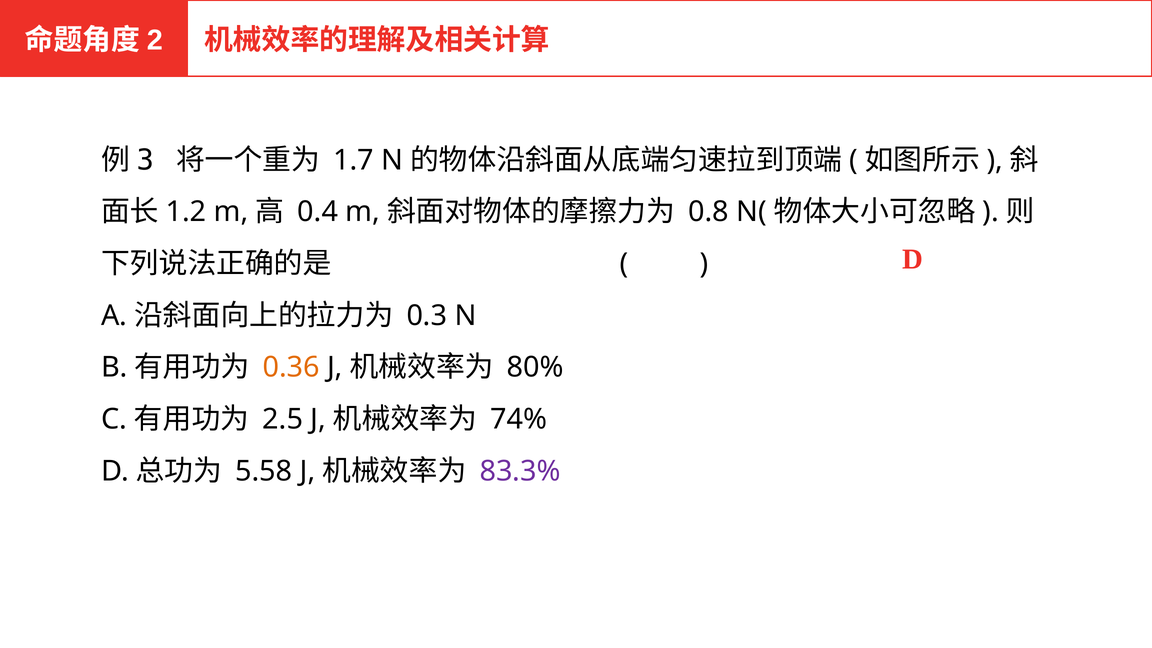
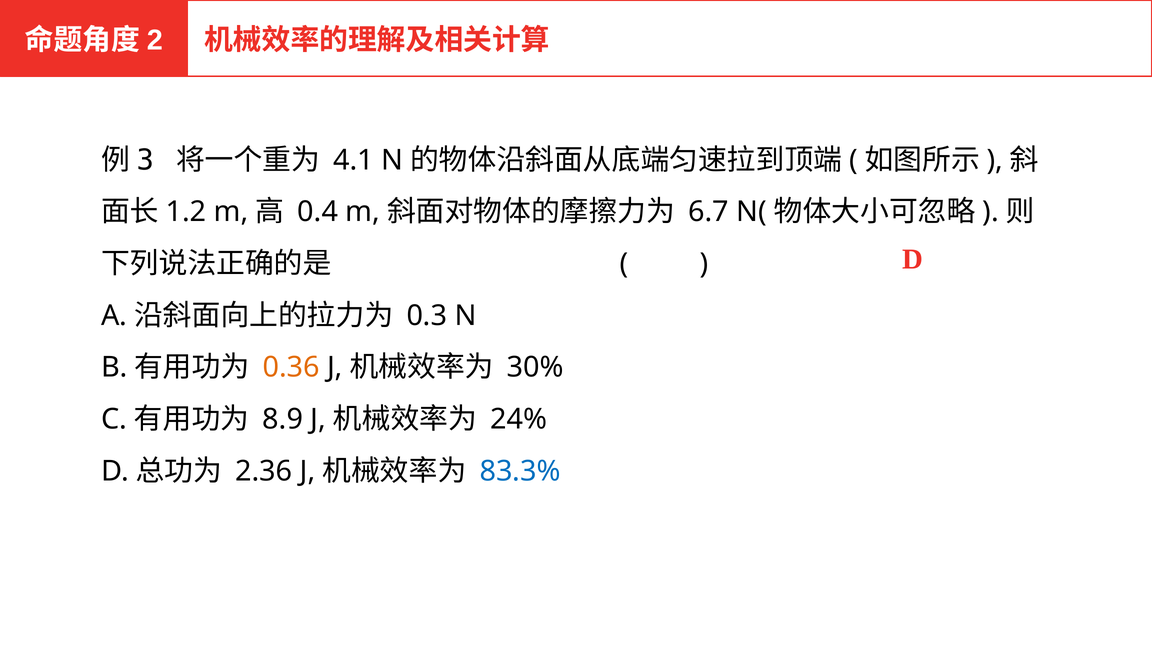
1.7: 1.7 -> 4.1
0.8: 0.8 -> 6.7
80%: 80% -> 30%
2.5: 2.5 -> 8.9
74%: 74% -> 24%
5.58: 5.58 -> 2.36
83.3% colour: purple -> blue
